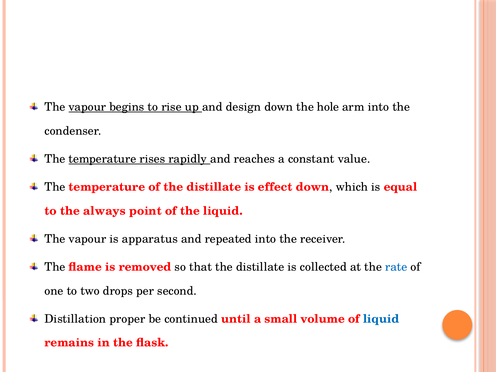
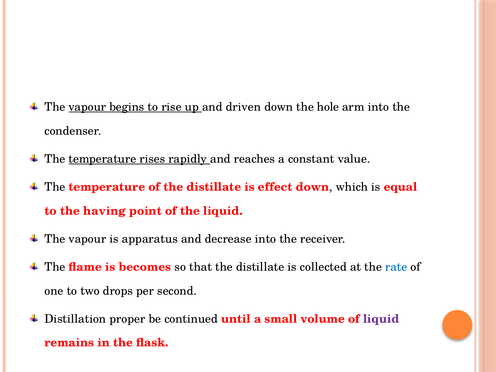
design: design -> driven
always: always -> having
repeated: repeated -> decrease
removed: removed -> becomes
liquid at (381, 319) colour: blue -> purple
